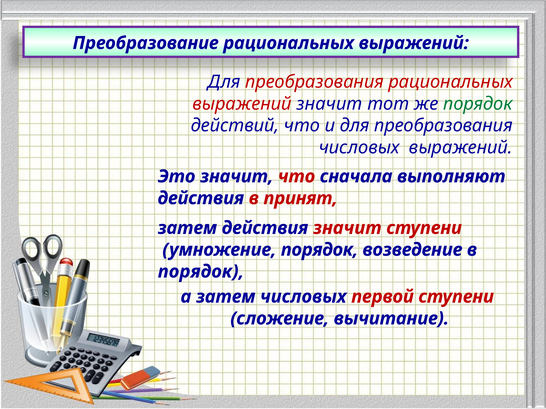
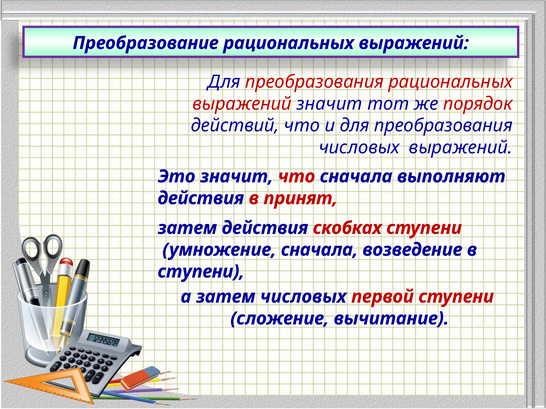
порядок at (478, 104) colour: green -> red
действия значит: значит -> скобках
умножение порядок: порядок -> сначала
порядок at (201, 272): порядок -> ступени
